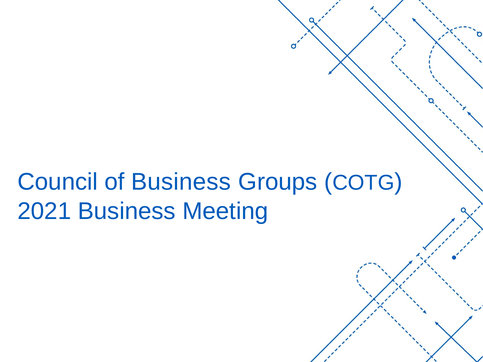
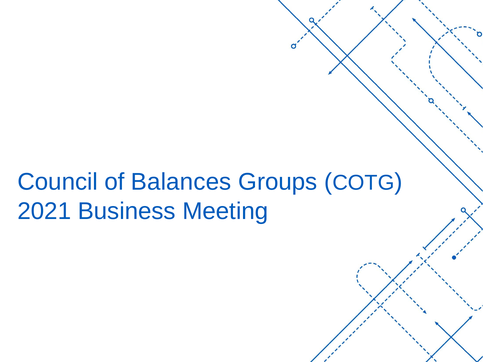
of Business: Business -> Balances
